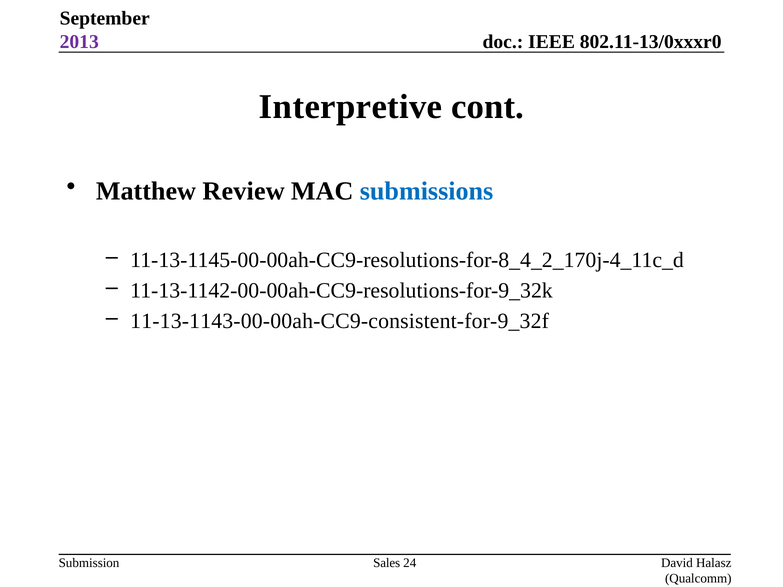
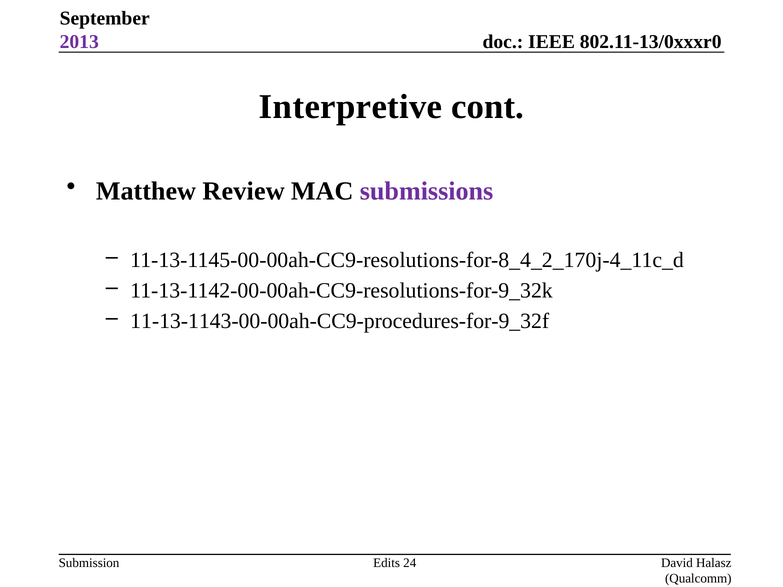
submissions colour: blue -> purple
11-13-1143-00-00ah-CC9-consistent-for-9_32f: 11-13-1143-00-00ah-CC9-consistent-for-9_32f -> 11-13-1143-00-00ah-CC9-procedures-for-9_32f
Sales: Sales -> Edits
